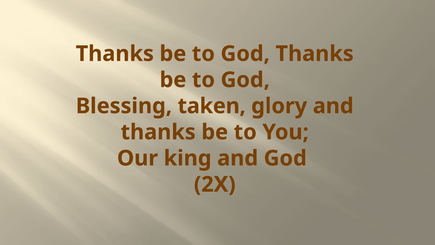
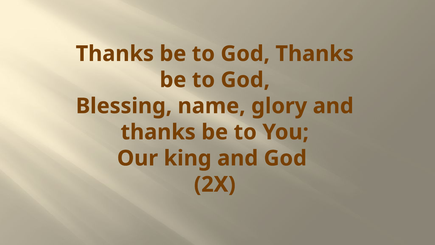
taken: taken -> name
